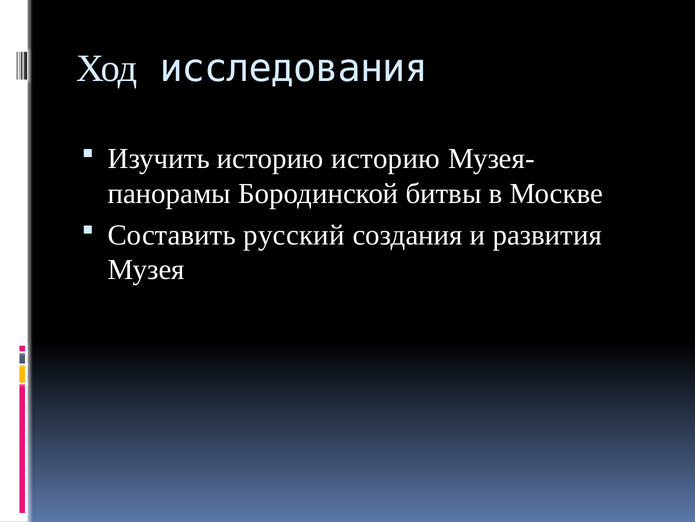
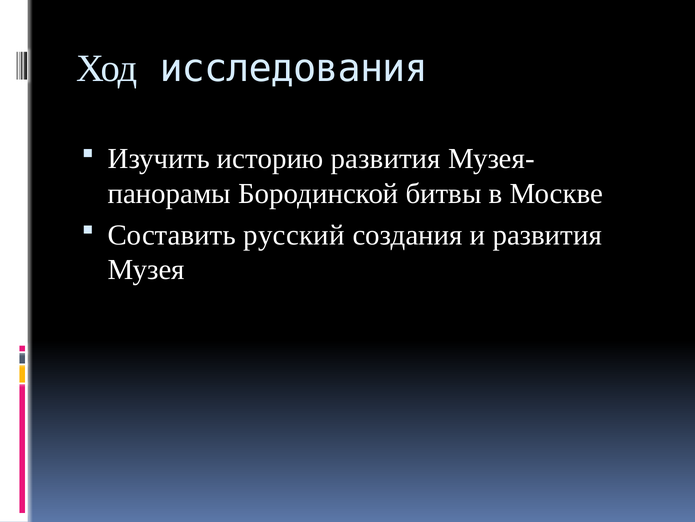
историю историю: историю -> развития
